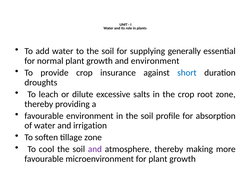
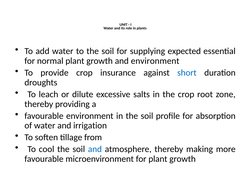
generally: generally -> expected
tillage zone: zone -> from
and at (95, 149) colour: purple -> blue
